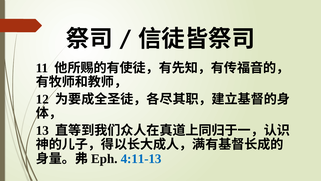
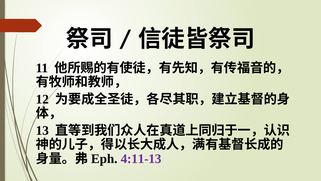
4:11-13 colour: blue -> purple
